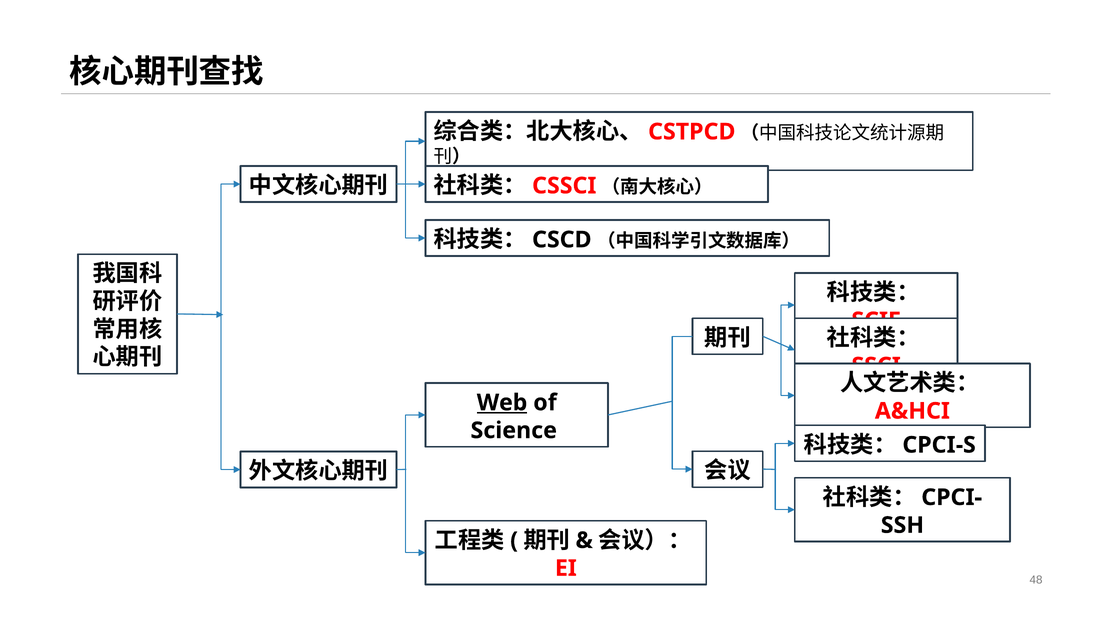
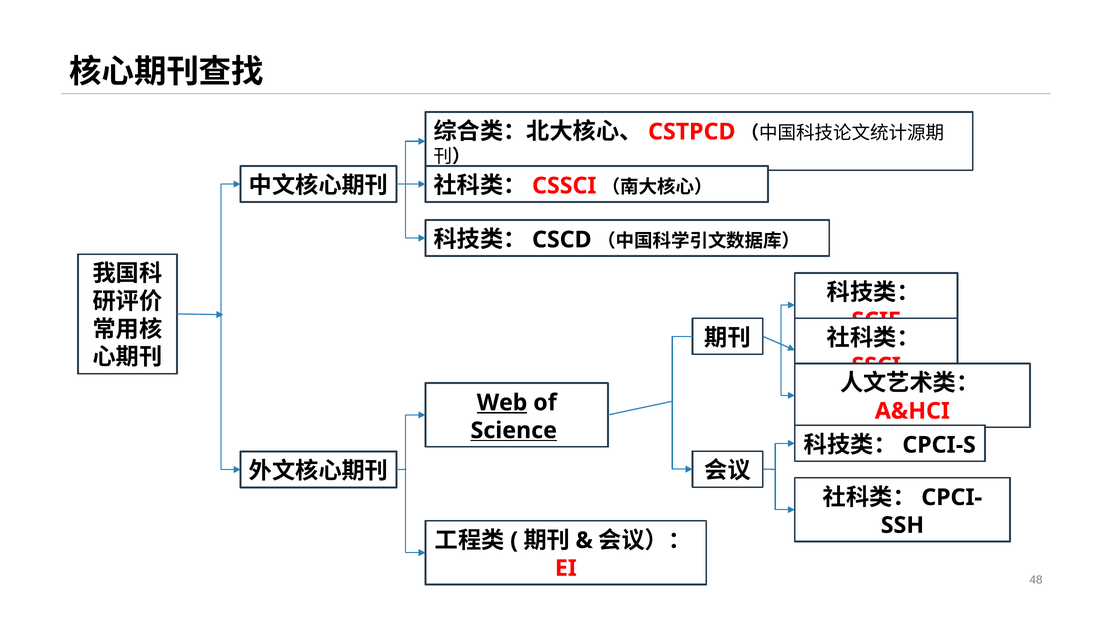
Science underline: none -> present
